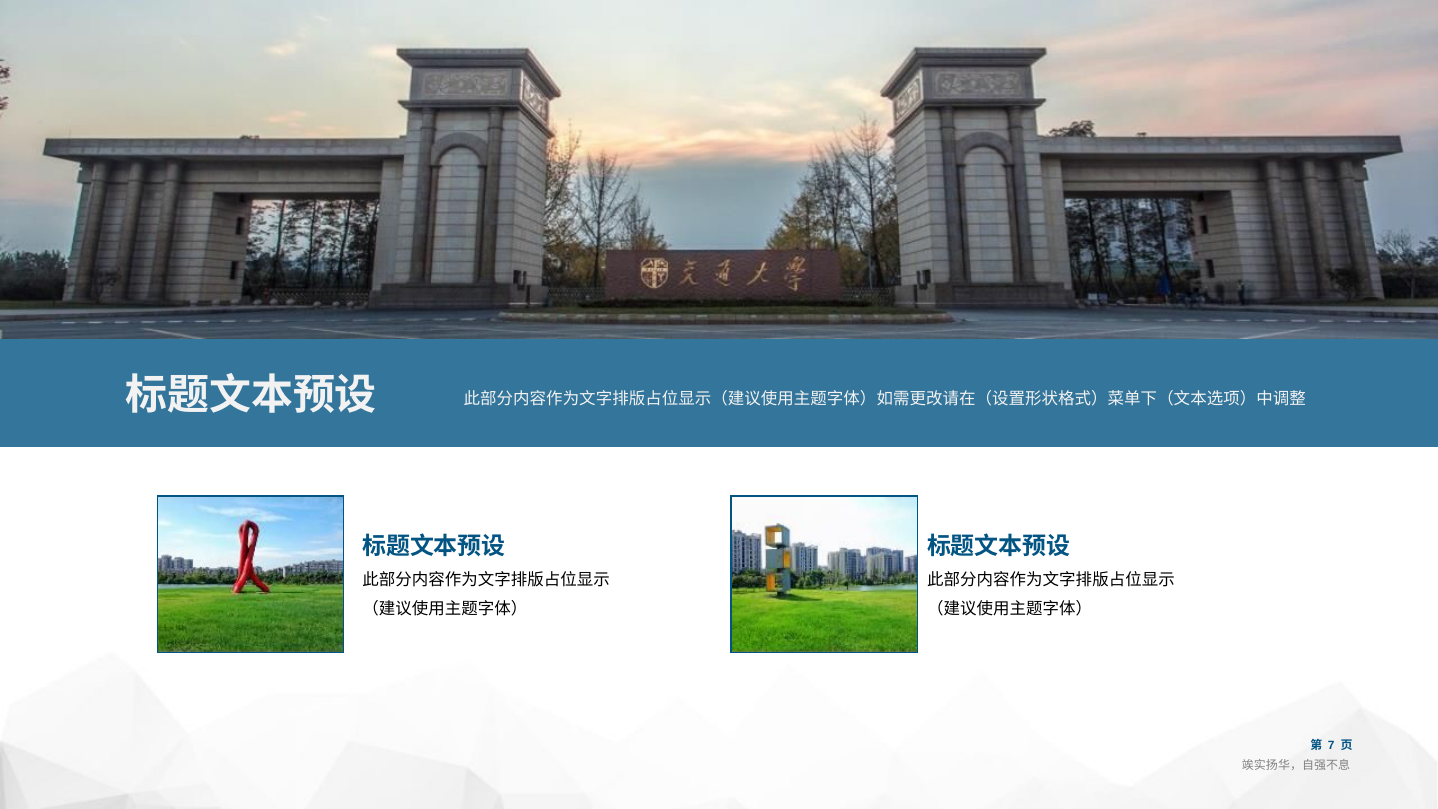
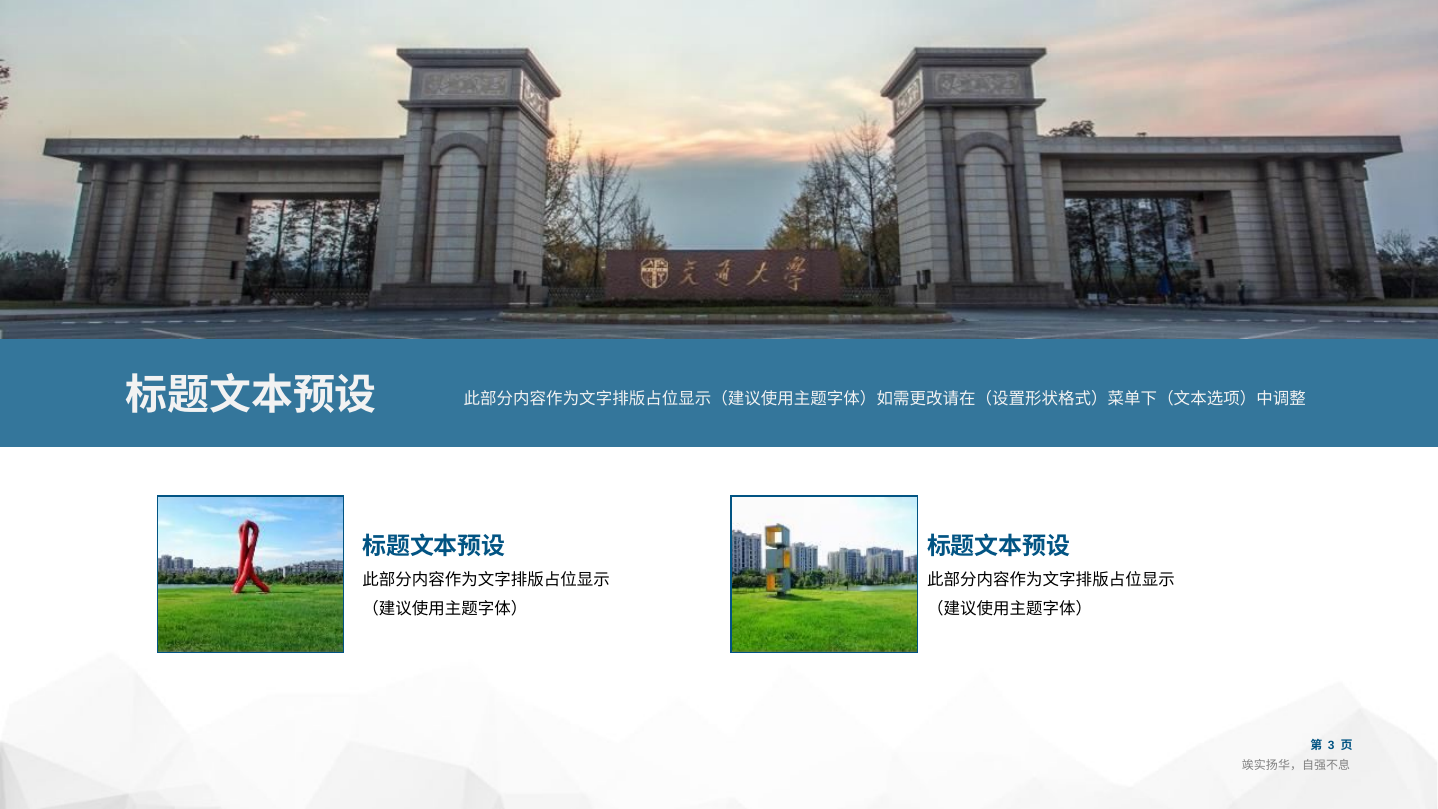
7: 7 -> 3
